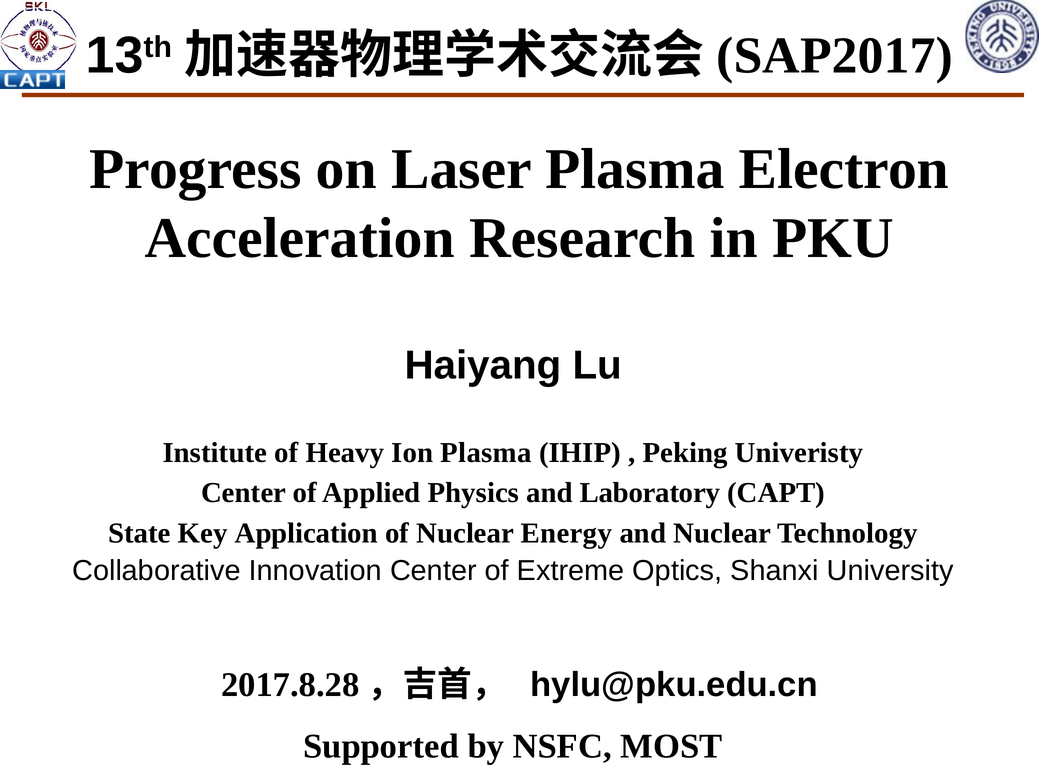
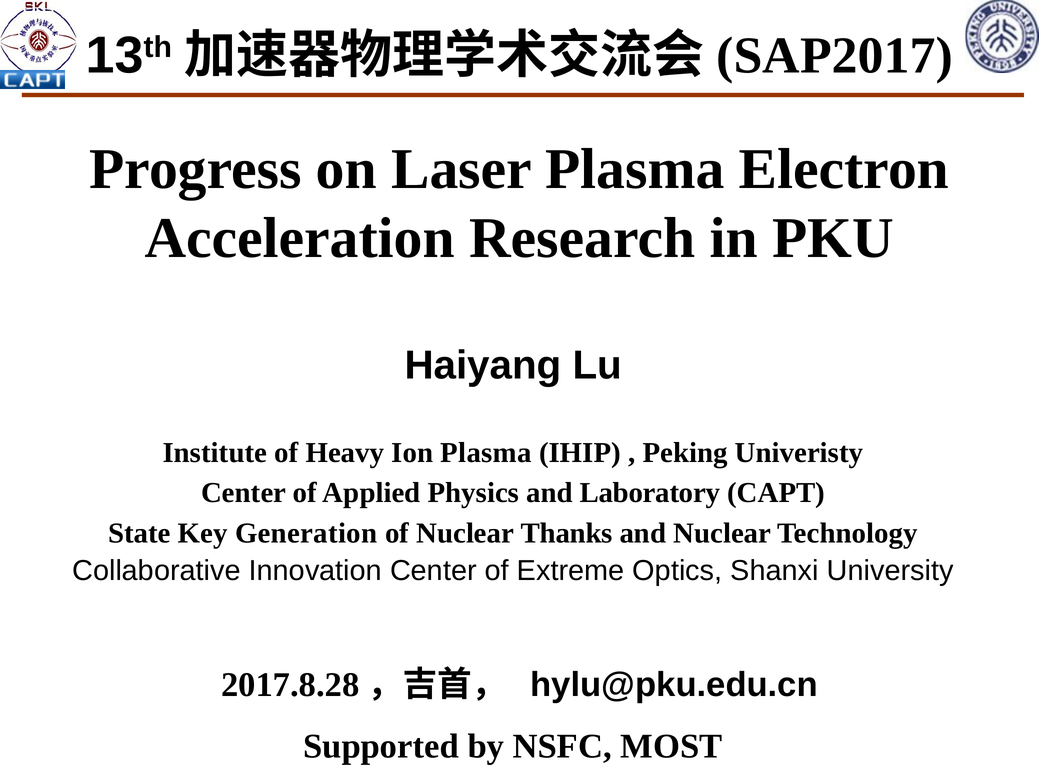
Application: Application -> Generation
Energy: Energy -> Thanks
